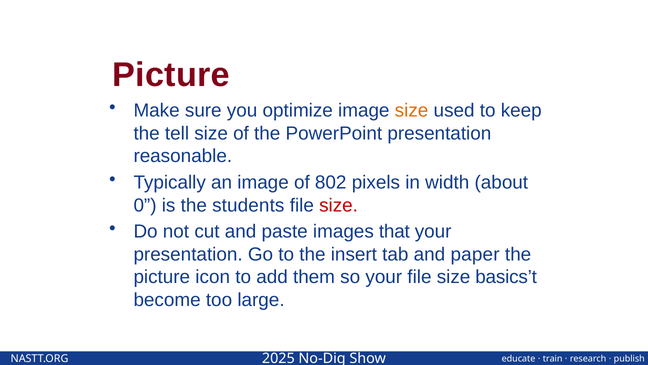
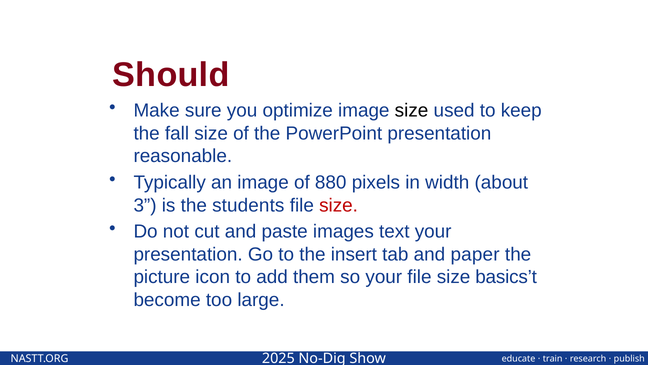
Picture at (171, 75): Picture -> Should
size at (412, 111) colour: orange -> black
tell: tell -> fall
802: 802 -> 880
0: 0 -> 3
that: that -> text
